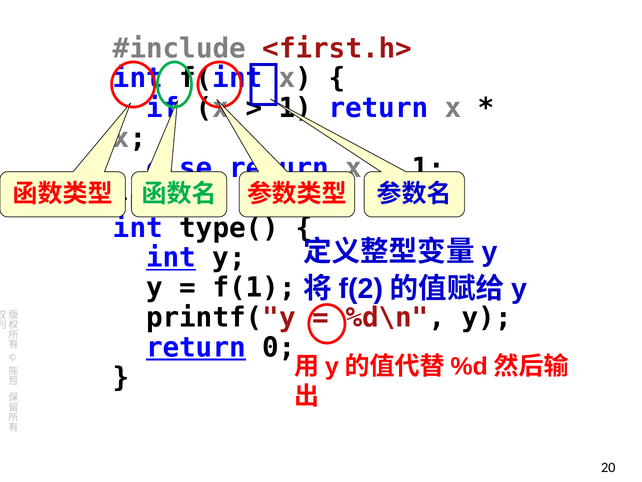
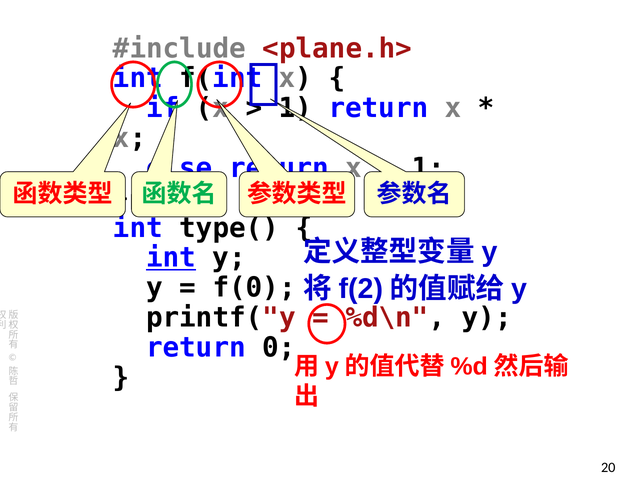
<first.h>: <first.h> -> <plane.h>
f(1: f(1 -> f(0
return at (196, 347) underline: present -> none
